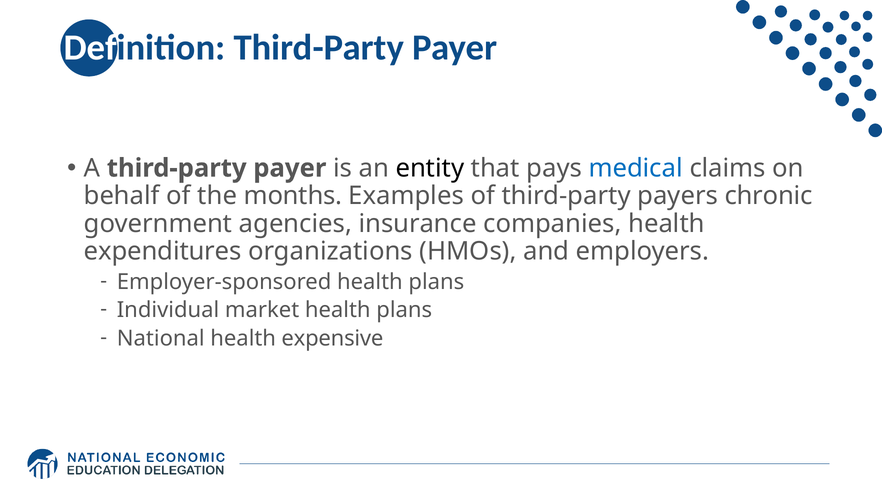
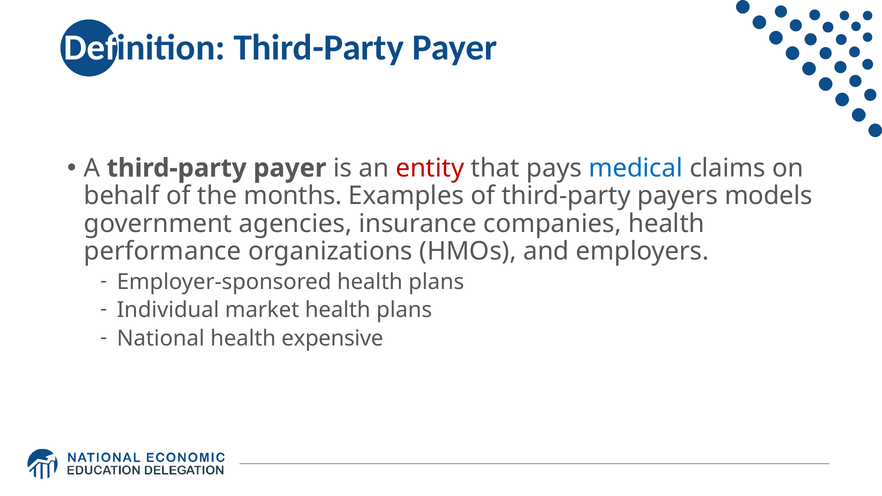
entity colour: black -> red
chronic: chronic -> models
expenditures: expenditures -> performance
